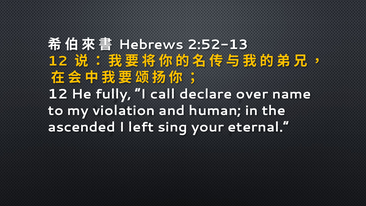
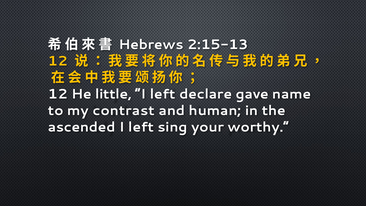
2:52-13: 2:52-13 -> 2:15-13
fully: fully -> little
call at (163, 94): call -> left
over: over -> gave
violation: violation -> contrast
eternal: eternal -> worthy
